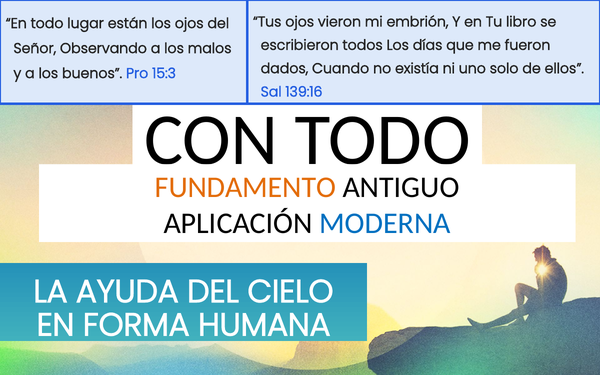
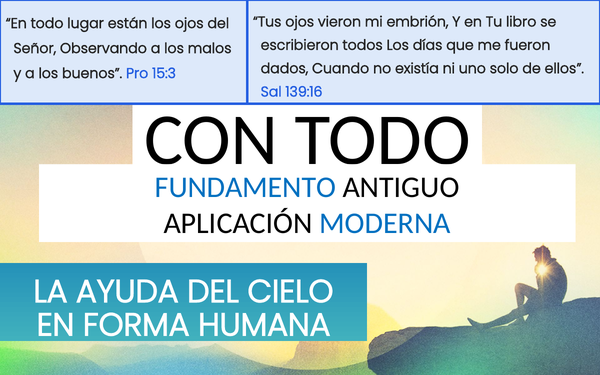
FUNDAMENTO colour: orange -> blue
